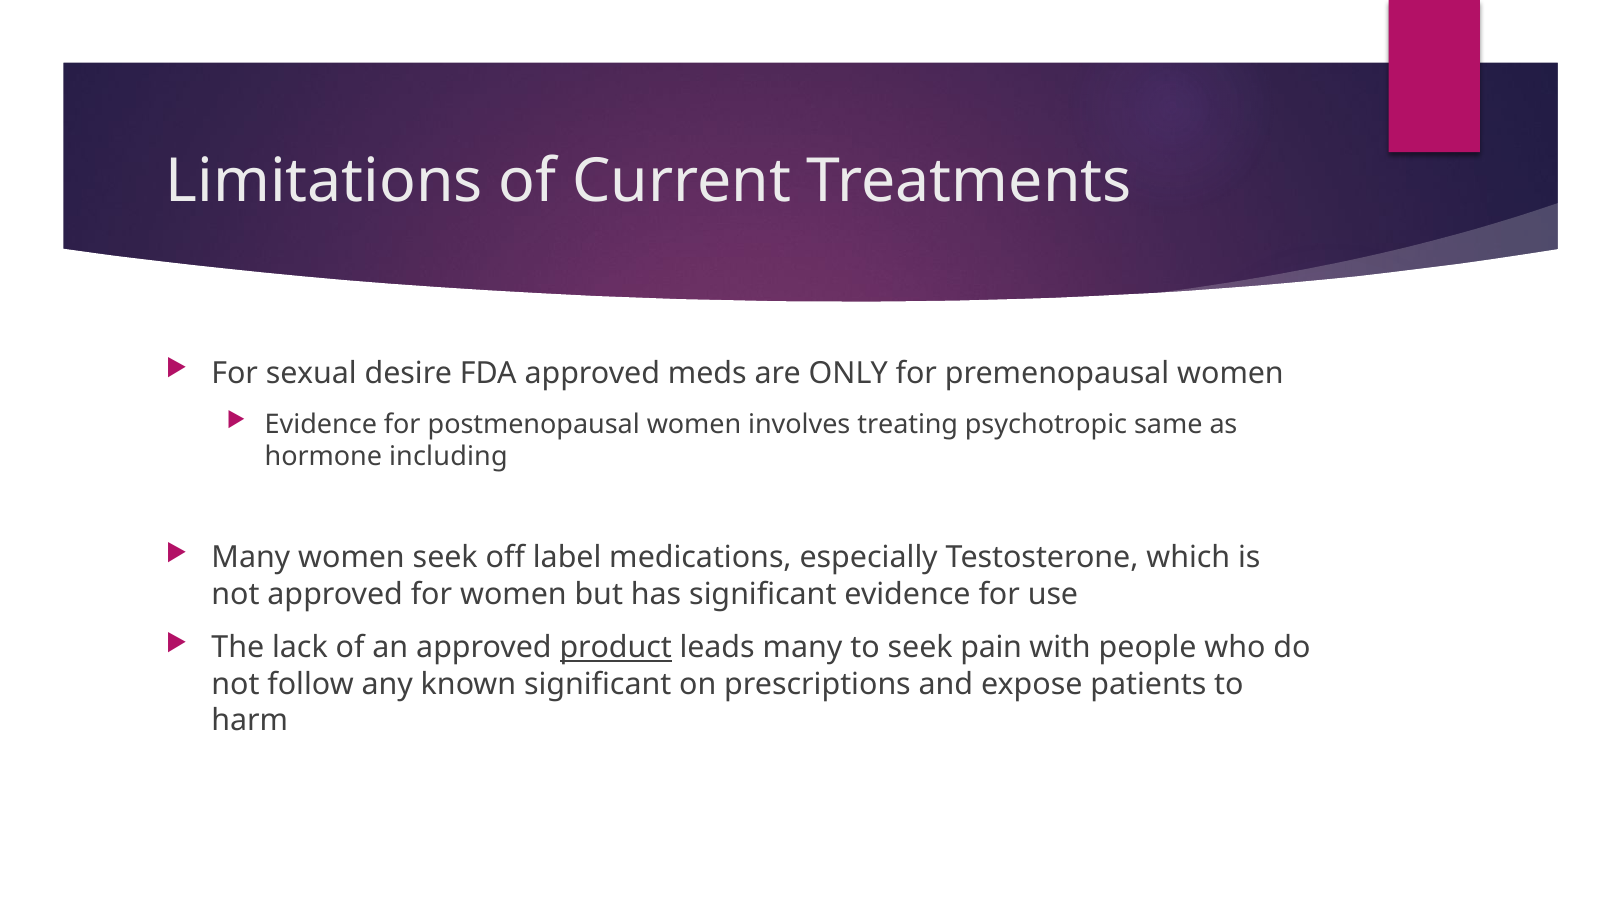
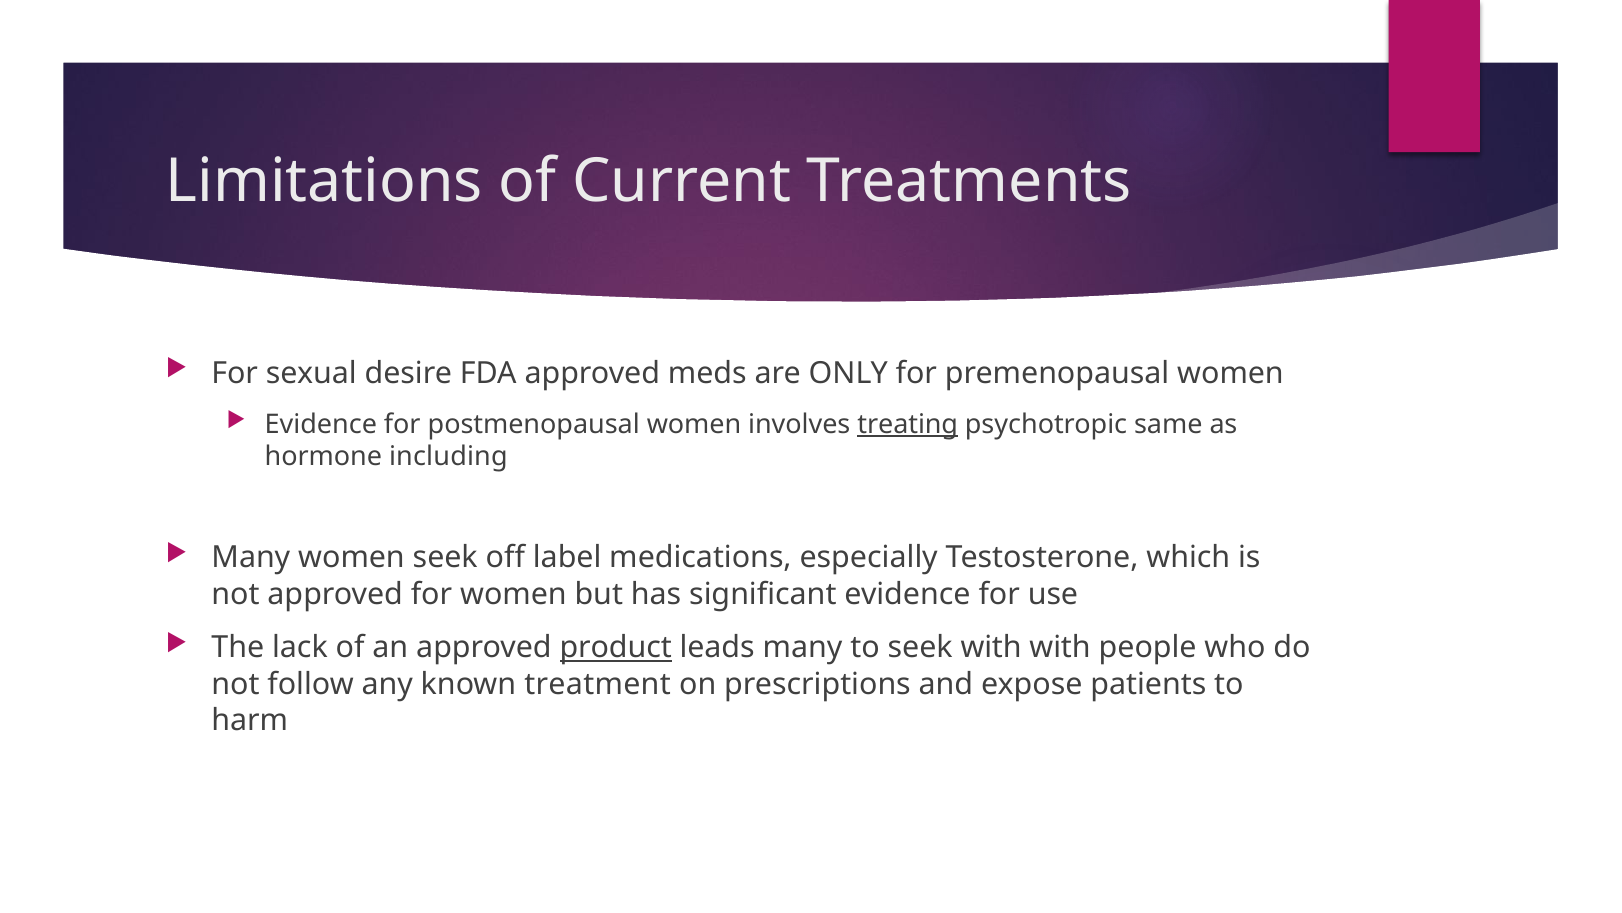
treating underline: none -> present
seek pain: pain -> with
known significant: significant -> treatment
